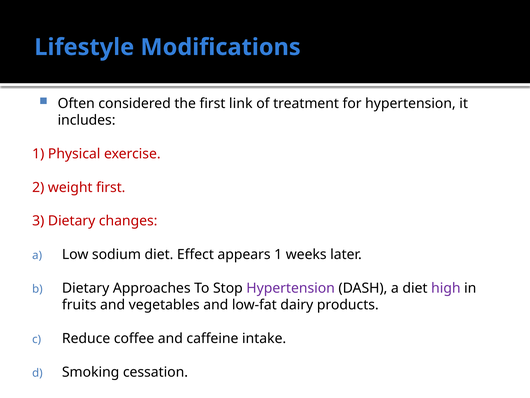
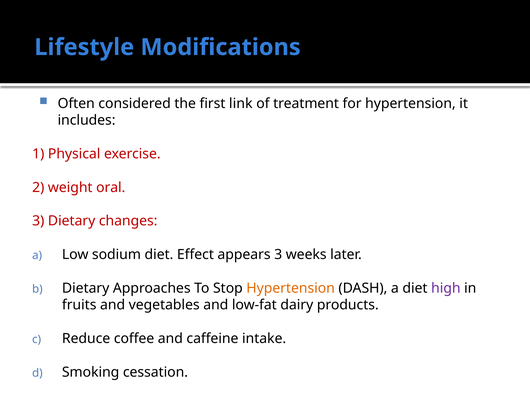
weight first: first -> oral
appears 1: 1 -> 3
Hypertension at (291, 288) colour: purple -> orange
